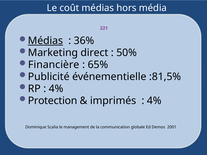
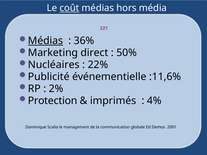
coût underline: none -> present
Financière: Financière -> Nucléaires
65%: 65% -> 22%
:81,5%: :81,5% -> :11,6%
4% at (56, 89): 4% -> 2%
